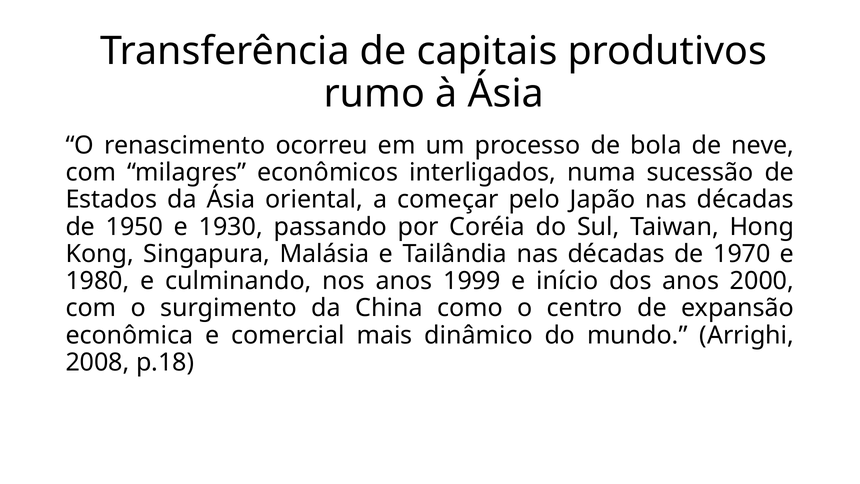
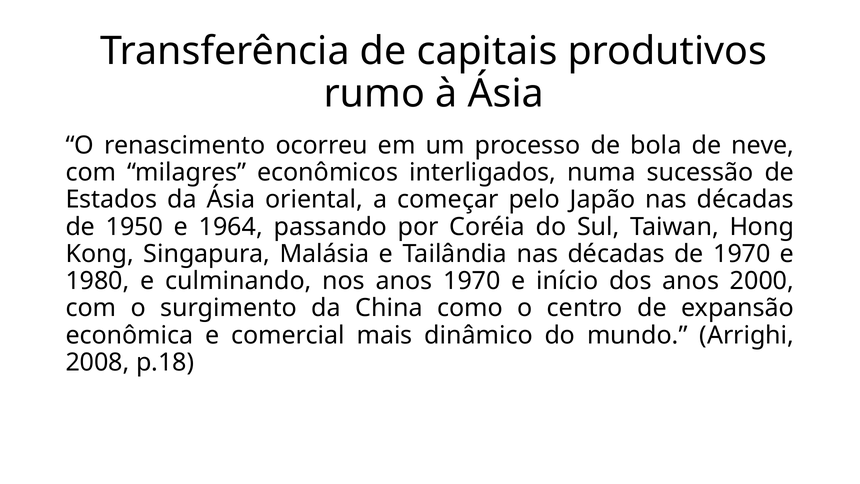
1930: 1930 -> 1964
anos 1999: 1999 -> 1970
